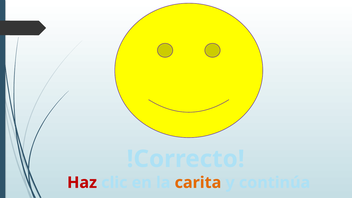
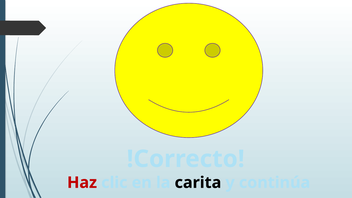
carita colour: orange -> black
